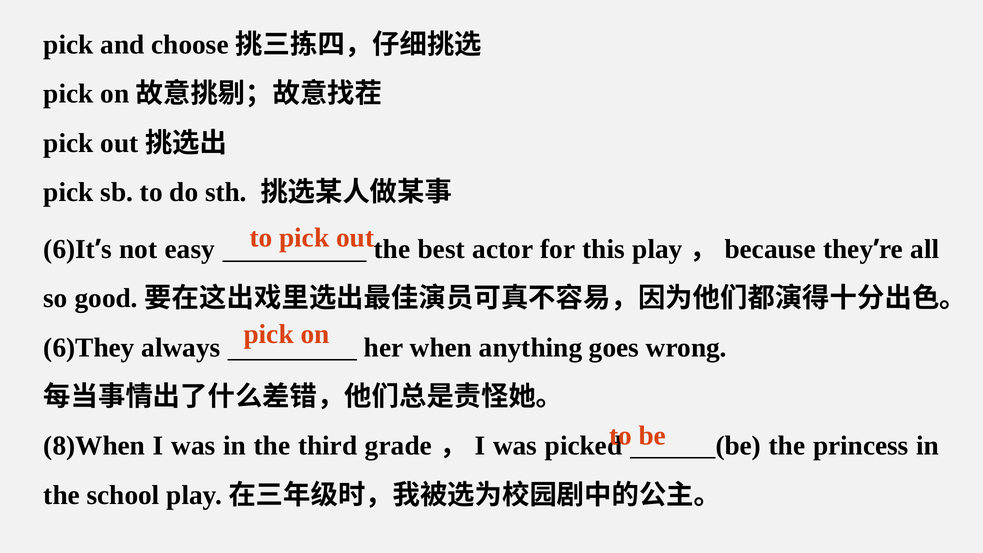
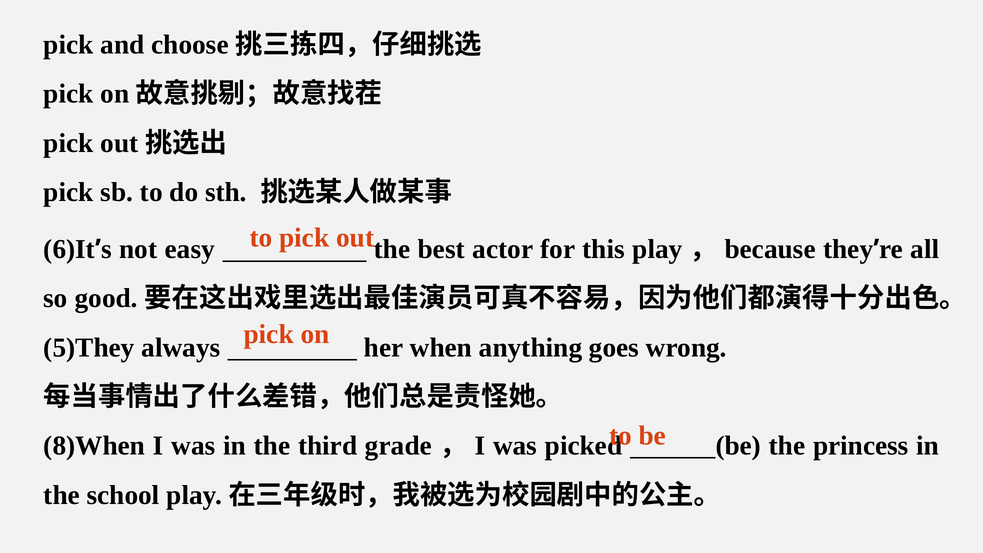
6)They: 6)They -> 5)They
